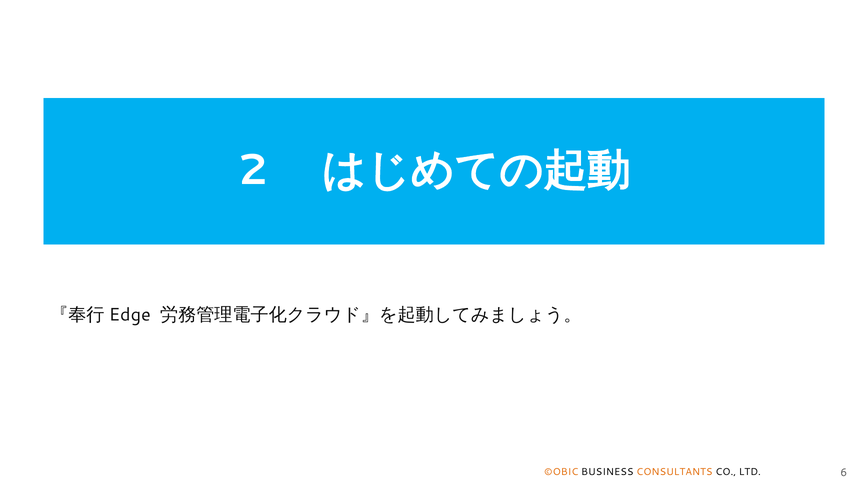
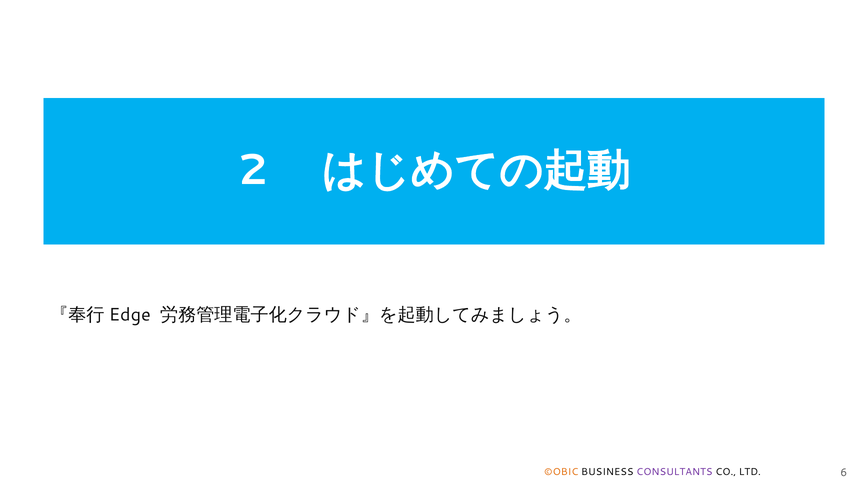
CONSULTANTS colour: orange -> purple
